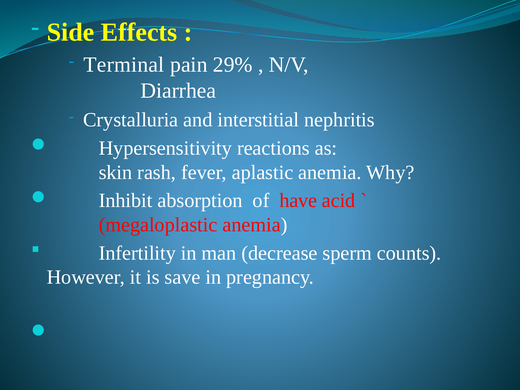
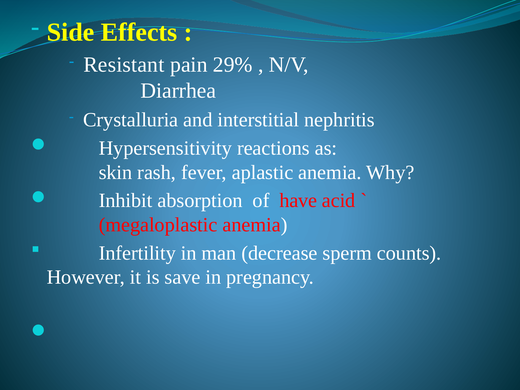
Terminal: Terminal -> Resistant
